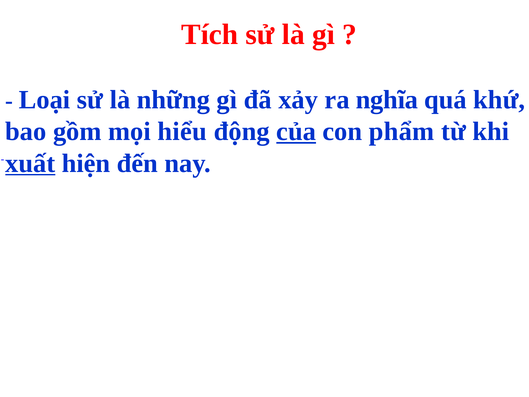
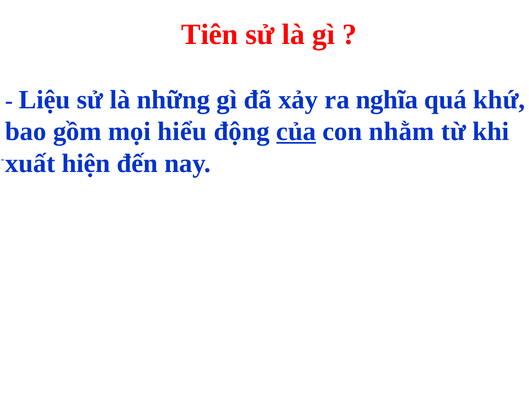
Tích: Tích -> Tiên
Loại: Loại -> Liệu
phẩm: phẩm -> nhằm
xuất underline: present -> none
